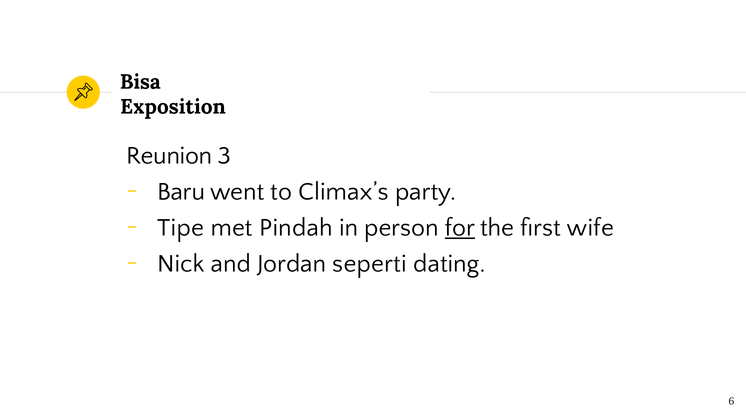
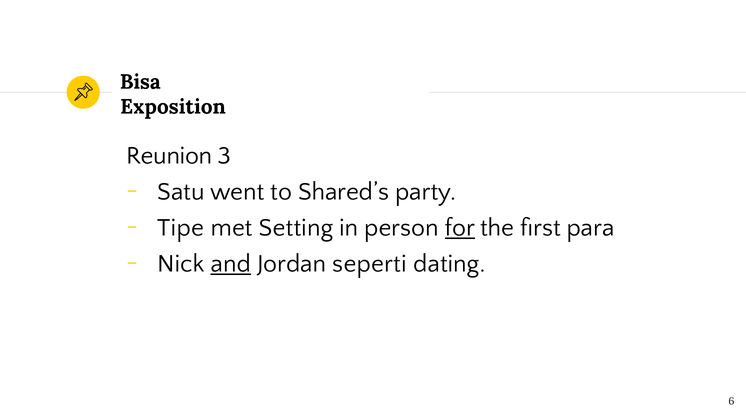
Baru: Baru -> Satu
Climax’s: Climax’s -> Shared’s
Pindah: Pindah -> Setting
wife: wife -> para
and underline: none -> present
